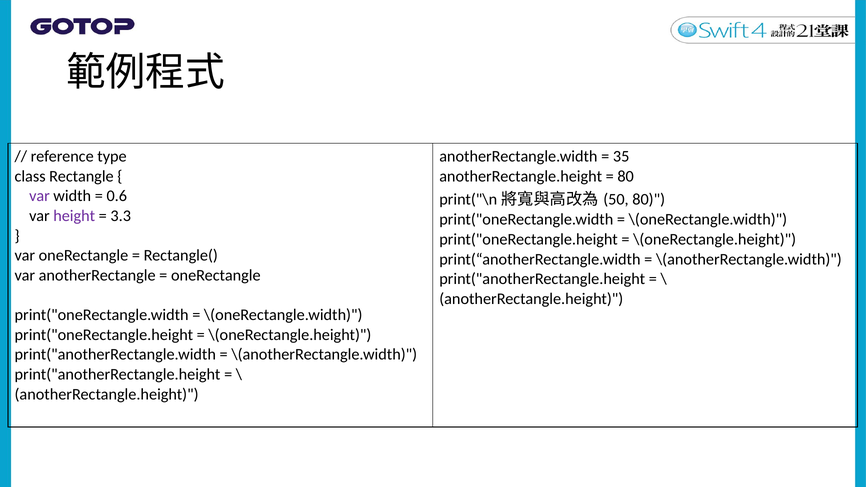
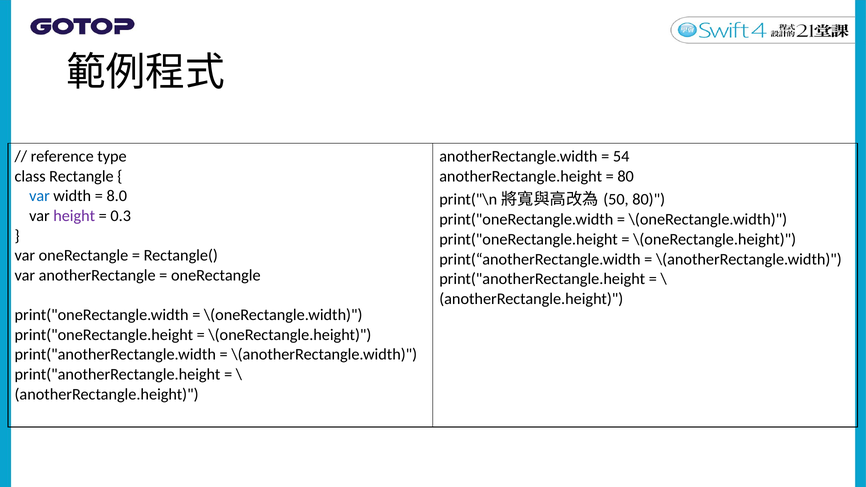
35: 35 -> 54
var at (40, 196) colour: purple -> blue
0.6: 0.6 -> 8.0
3.3: 3.3 -> 0.3
